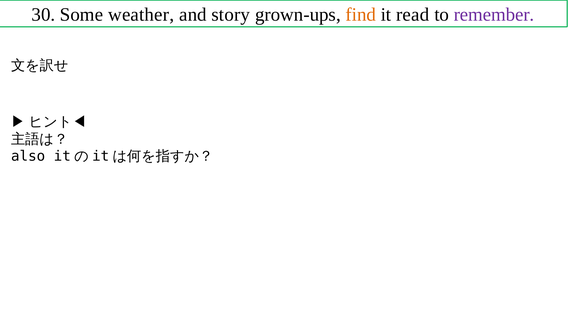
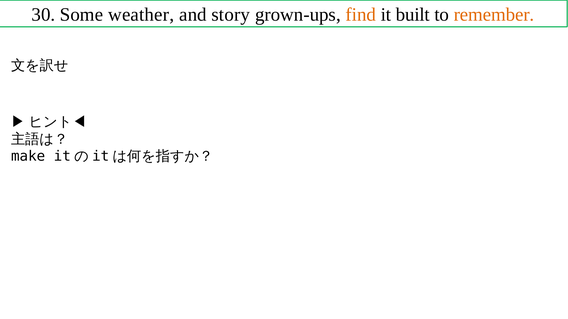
read: read -> built
remember colour: purple -> orange
also: also -> make
